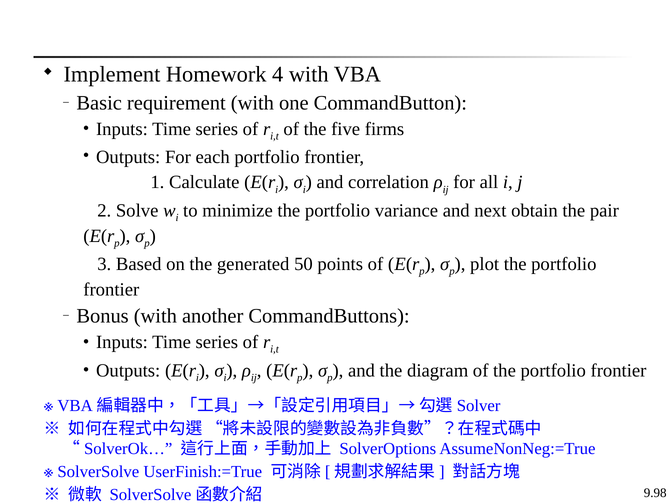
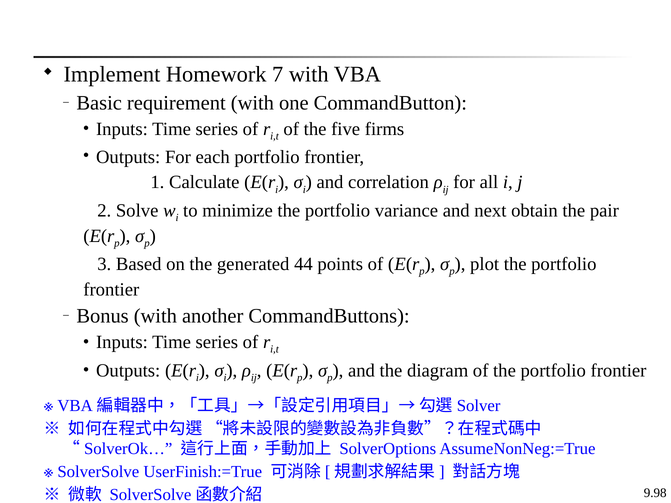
4: 4 -> 7
50: 50 -> 44
